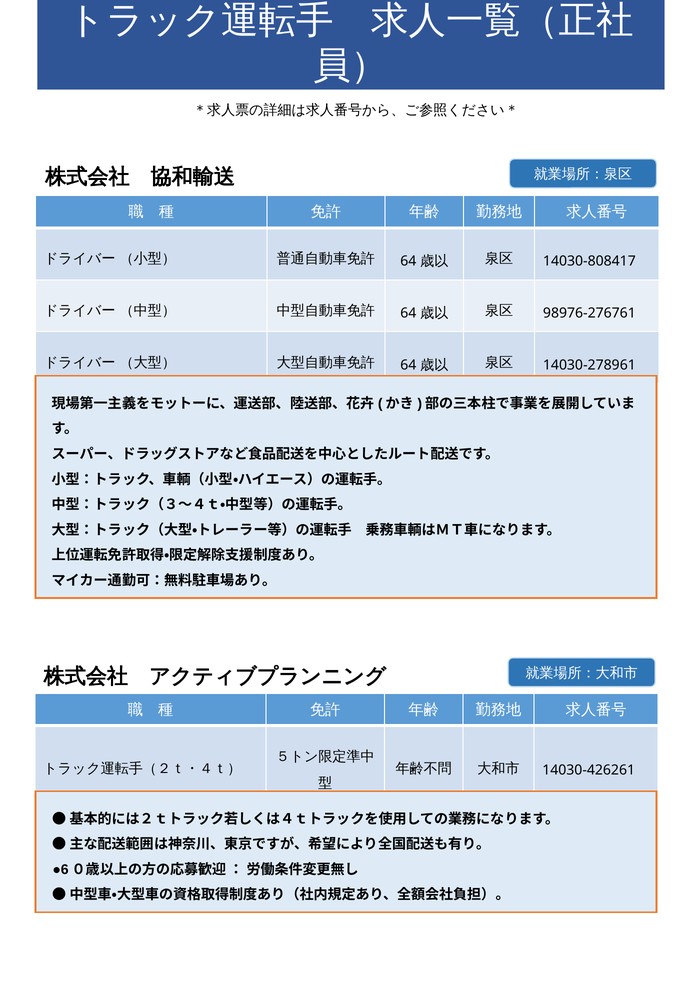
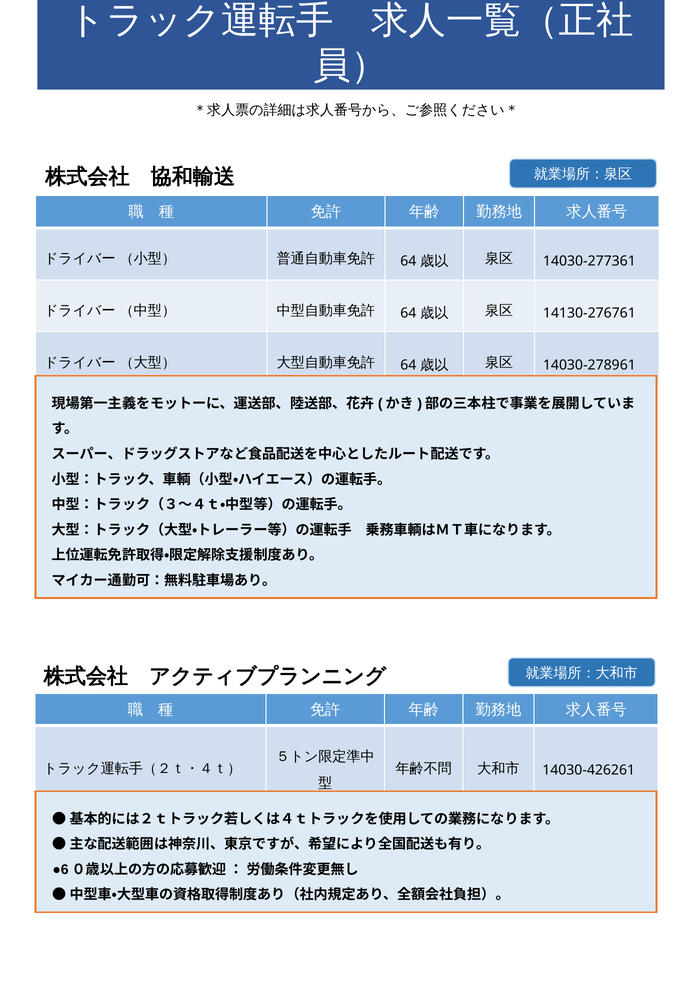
14030-808417: 14030-808417 -> 14030-277361
98976-276761: 98976-276761 -> 14130-276761
